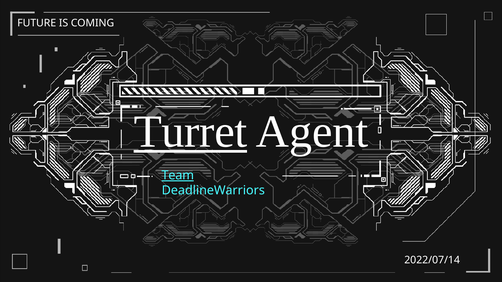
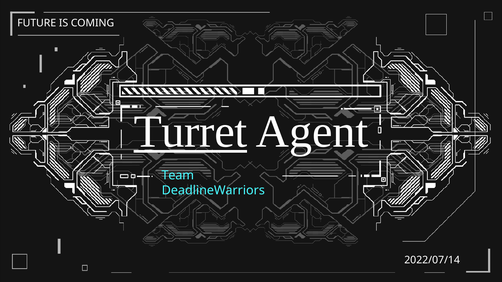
Team underline: present -> none
